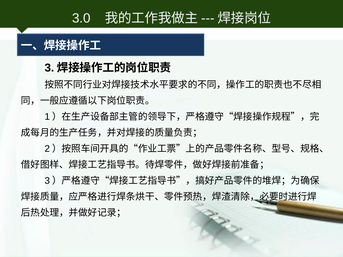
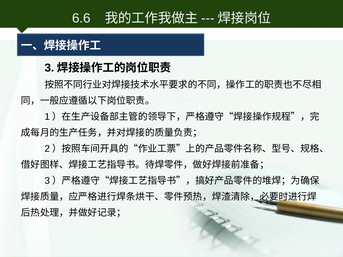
3.0: 3.0 -> 6.6
